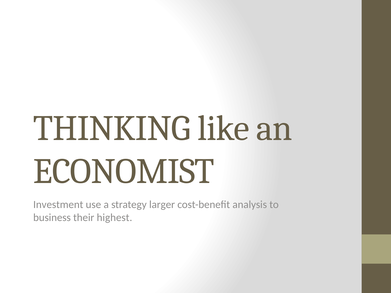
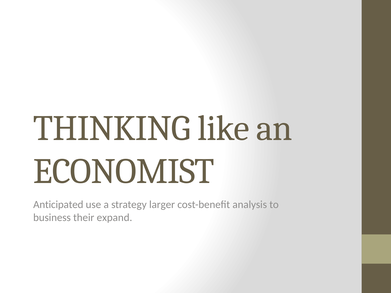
Investment: Investment -> Anticipated
highest: highest -> expand
